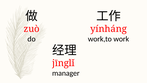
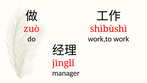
yínháng: yínháng -> shìbùshì
